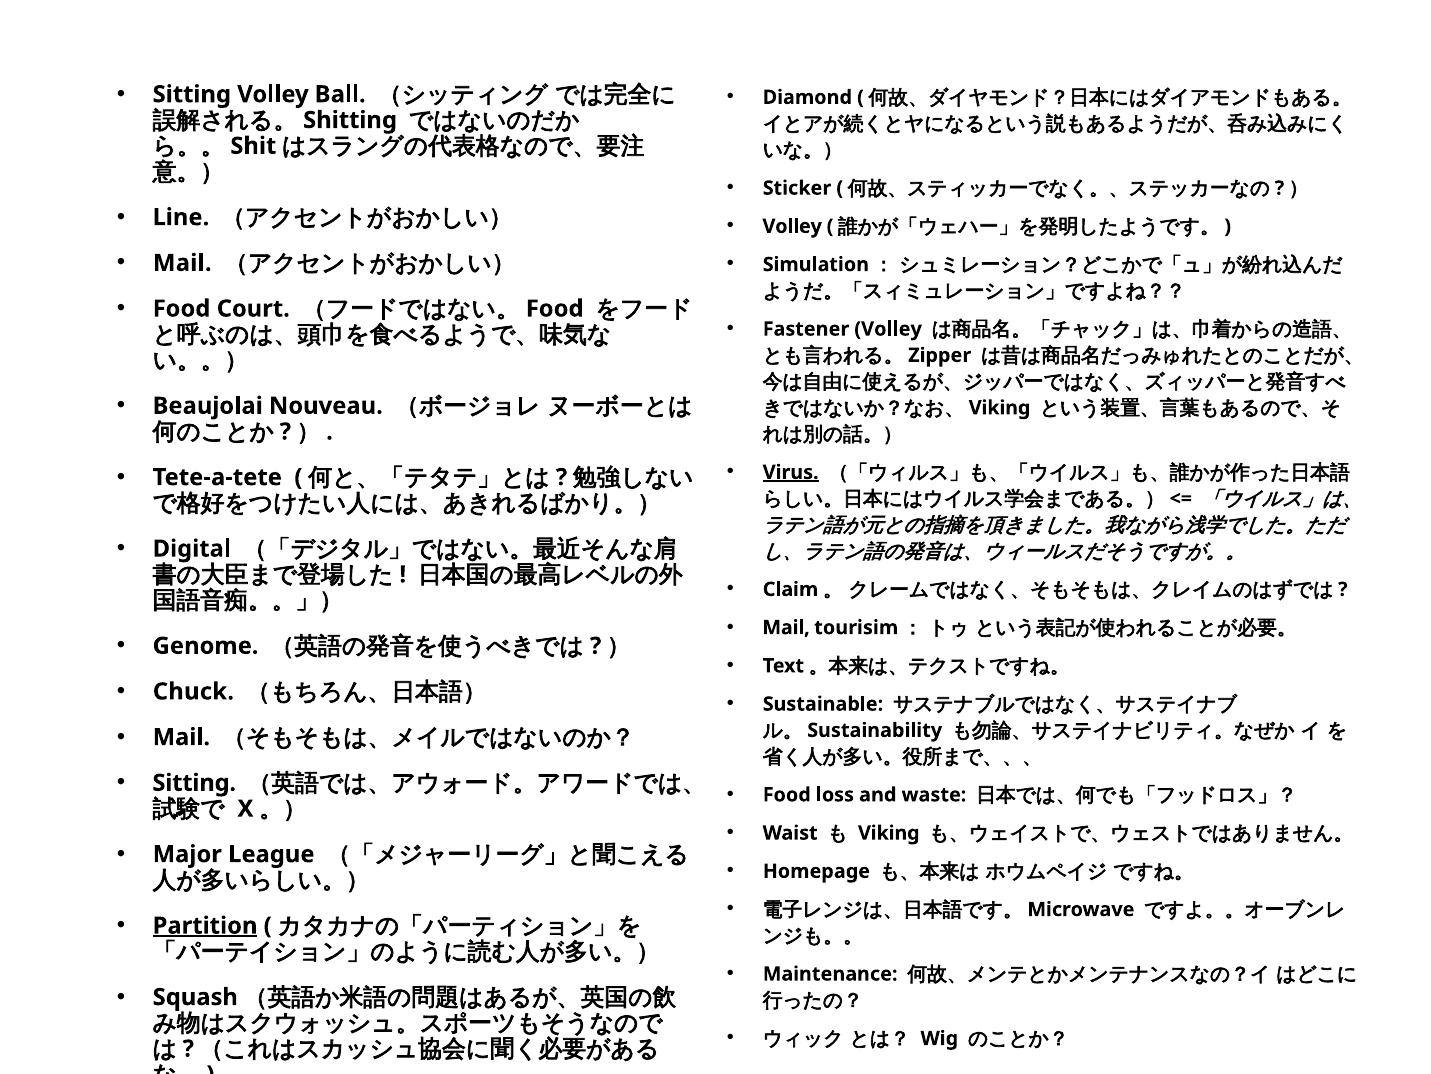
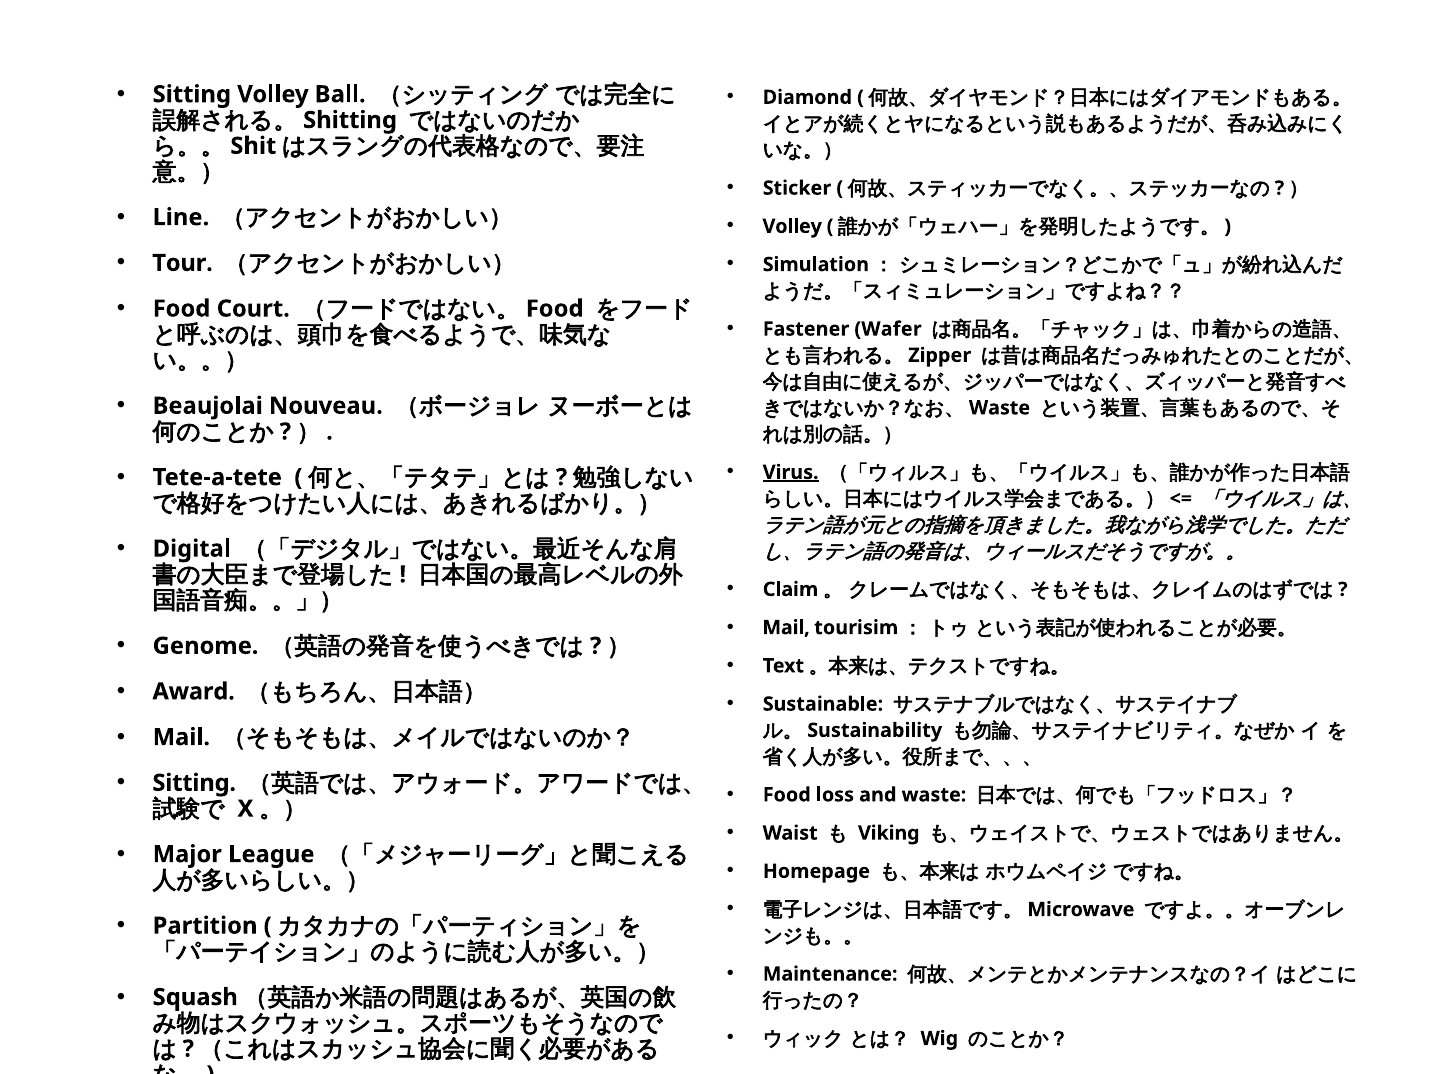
Mail at (182, 263): Mail -> Tour
Fastener Volley: Volley -> Wafer
Viking at (1000, 408): Viking -> Waste
Chuck: Chuck -> Award
Partition underline: present -> none
